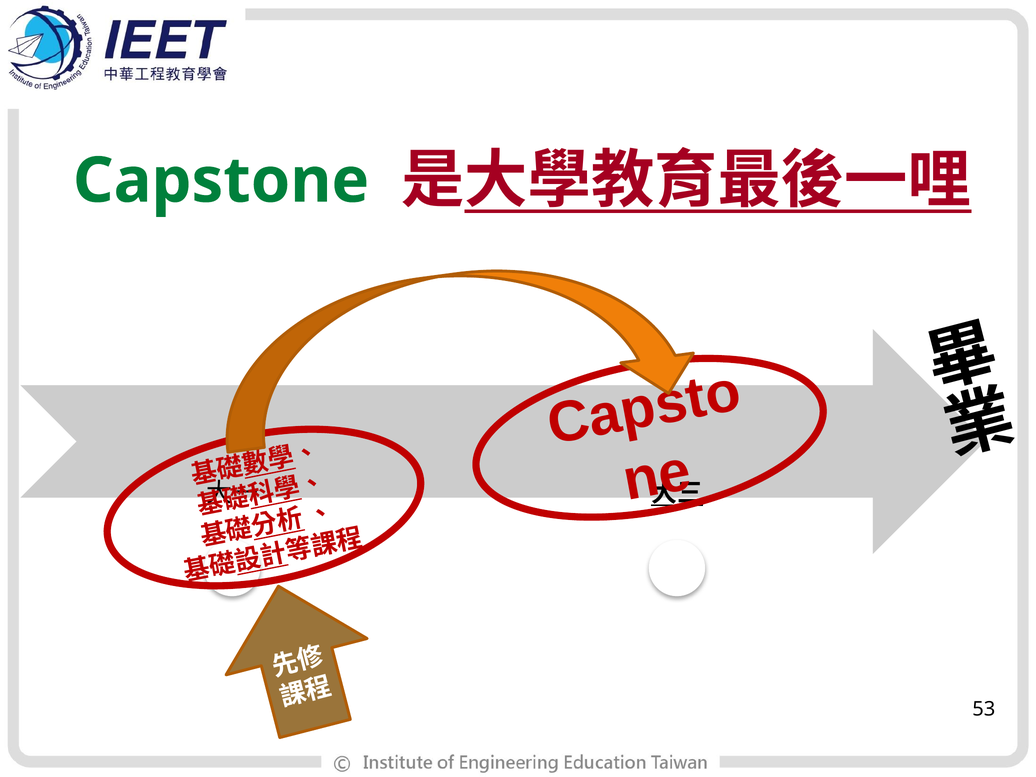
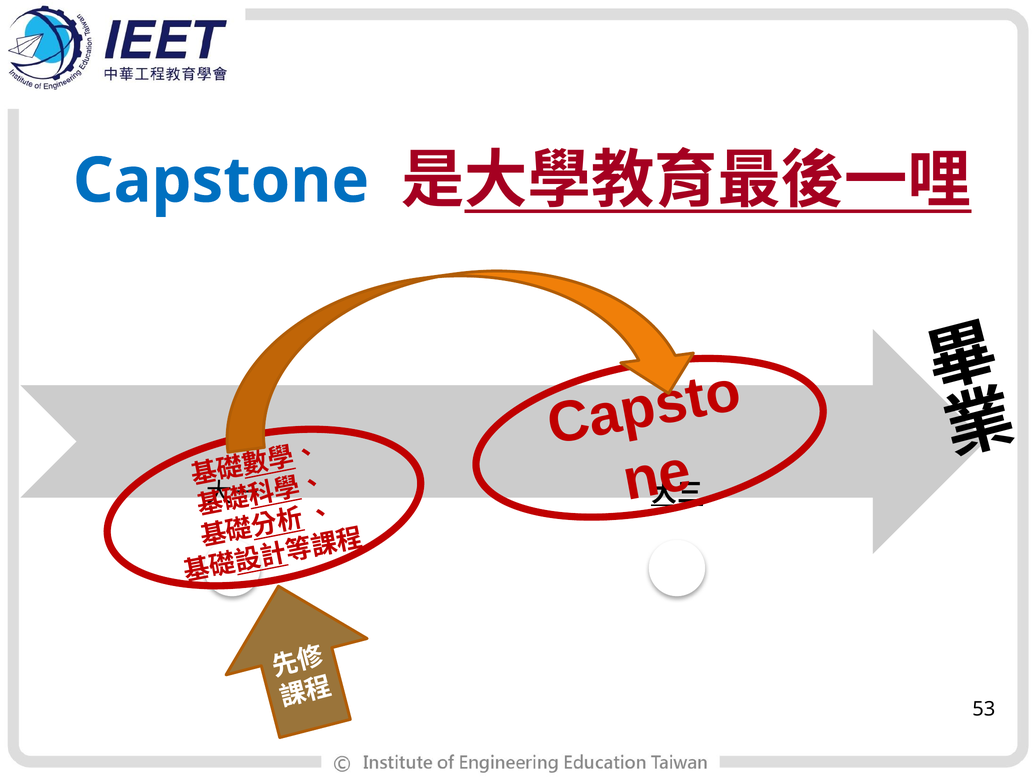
Capstone colour: green -> blue
